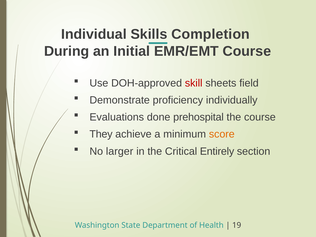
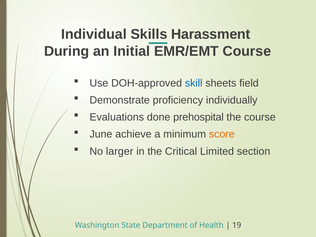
Completion: Completion -> Harassment
skill colour: red -> blue
They: They -> June
Entirely: Entirely -> Limited
